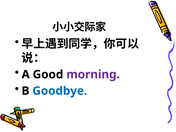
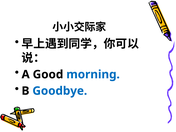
morning colour: purple -> blue
